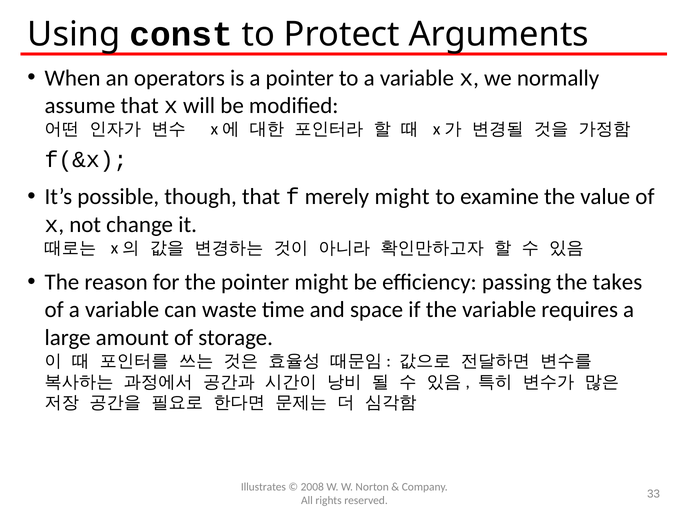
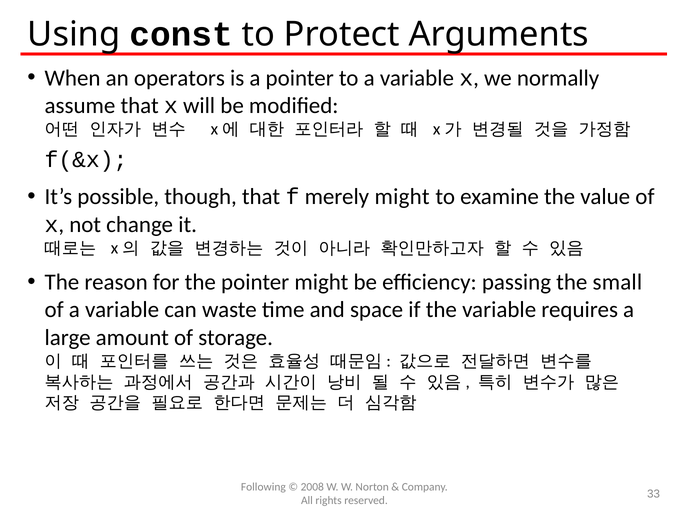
takes: takes -> small
Illustrates: Illustrates -> Following
